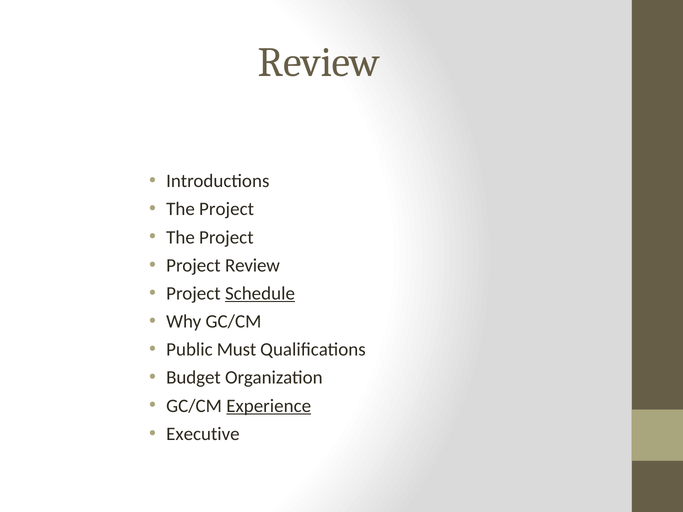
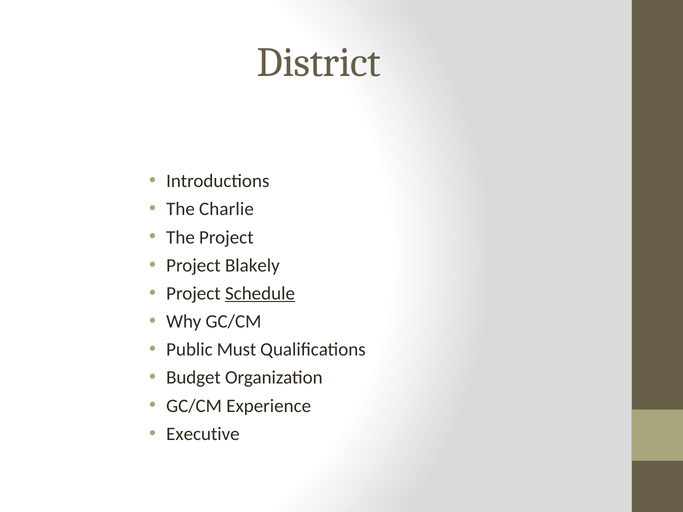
Review at (319, 63): Review -> District
Project at (227, 209): Project -> Charlie
Project Review: Review -> Blakely
Experience underline: present -> none
